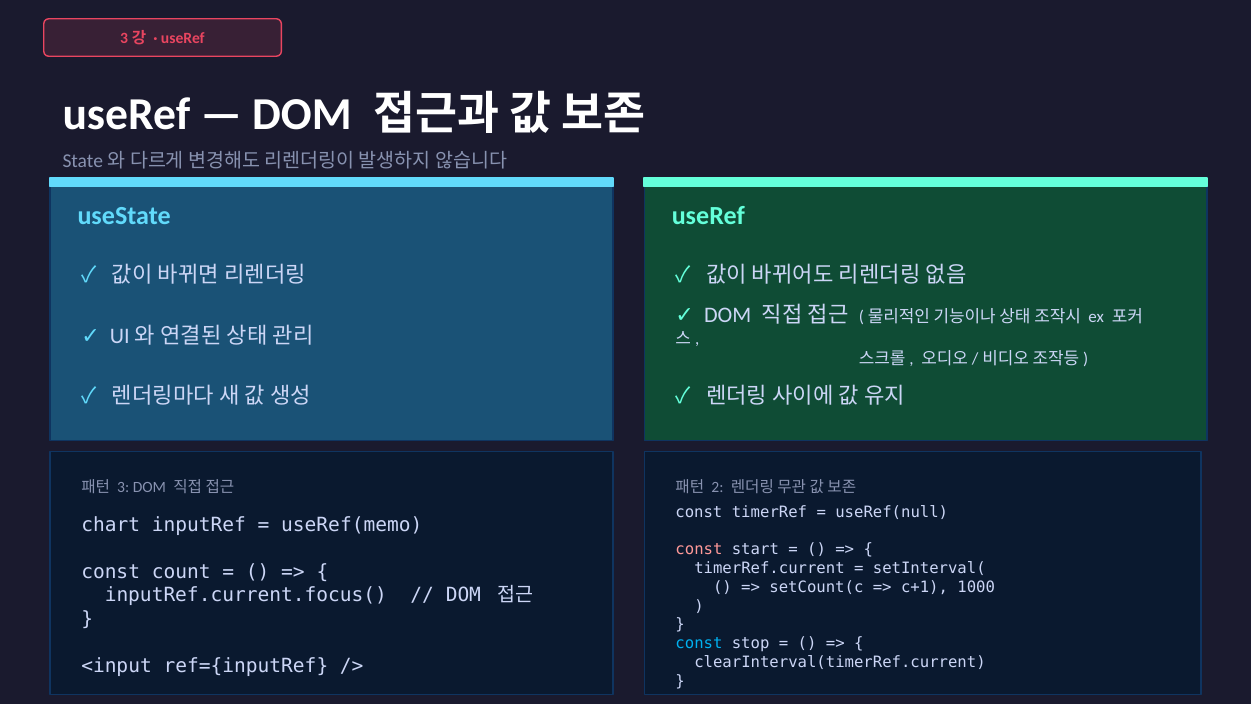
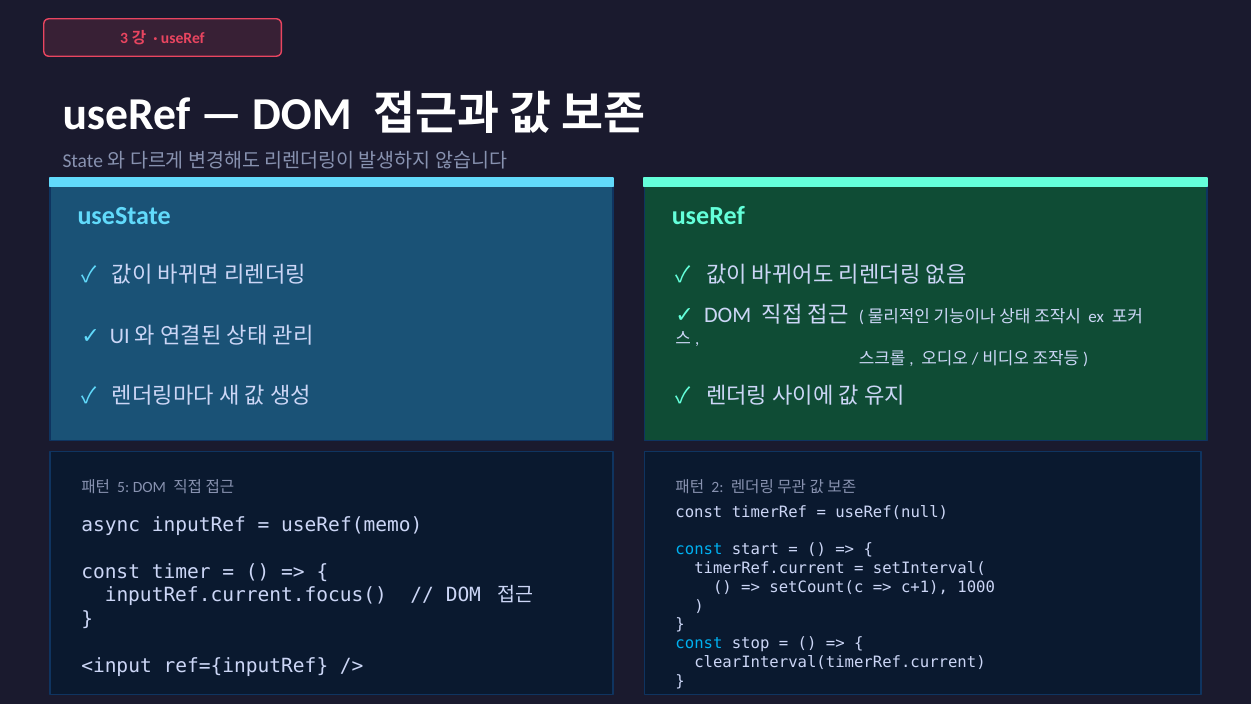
3 at (123, 487): 3 -> 5
chart: chart -> async
const at (699, 549) colour: pink -> light blue
count: count -> timer
